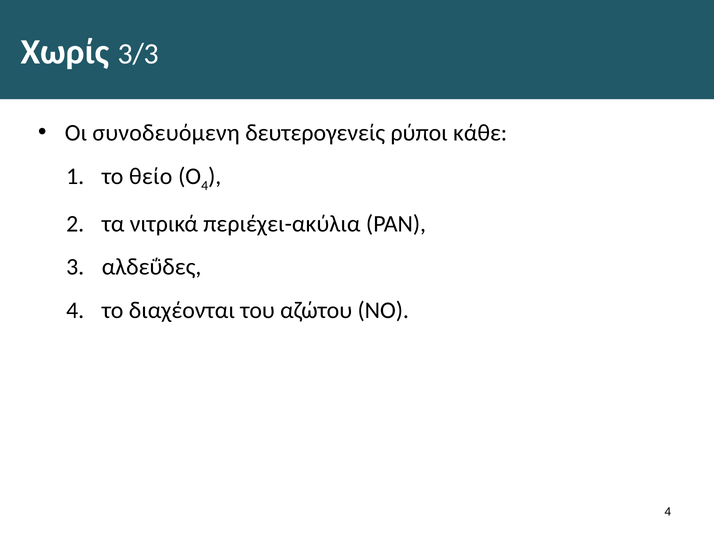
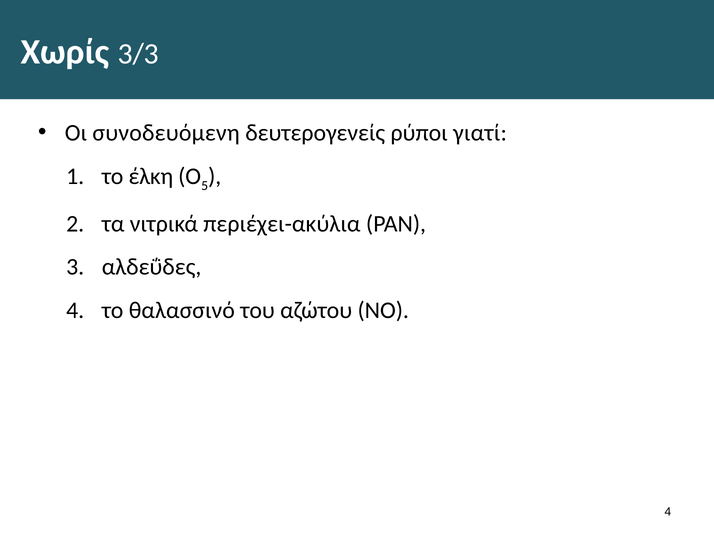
κάθε: κάθε -> γιατί
θείο: θείο -> έλκη
4 at (205, 186): 4 -> 5
διαχέονται: διαχέονται -> θαλασσινό
